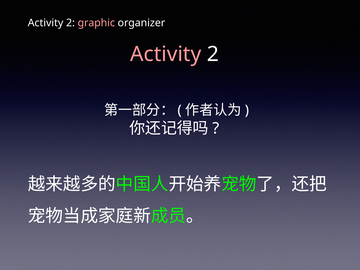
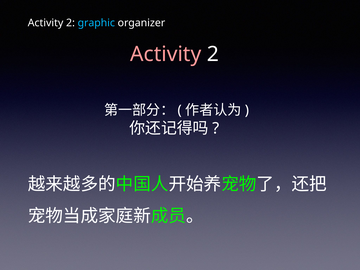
graphic colour: pink -> light blue
